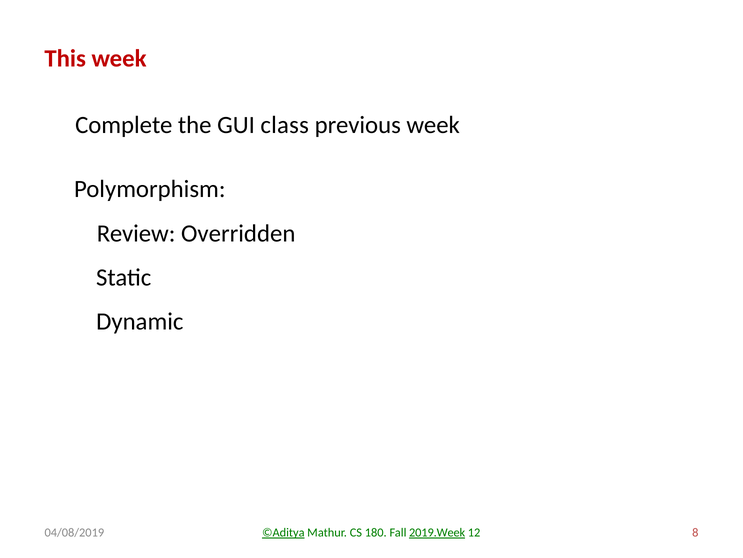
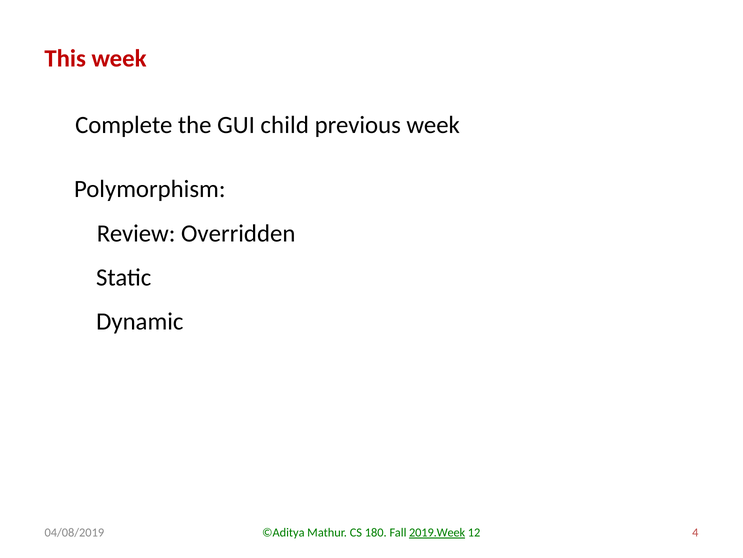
class: class -> child
©Aditya underline: present -> none
8: 8 -> 4
